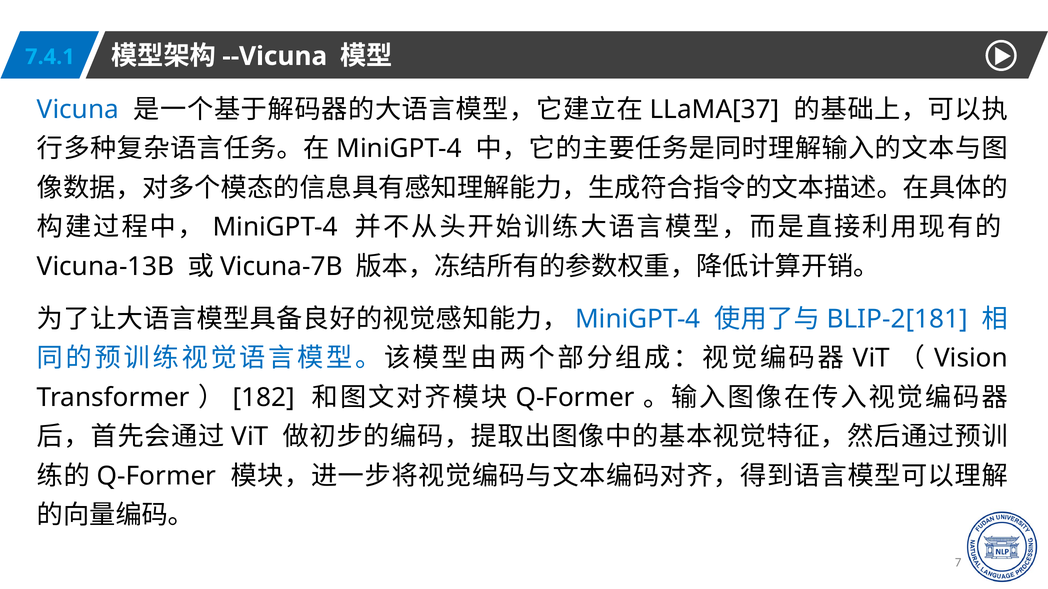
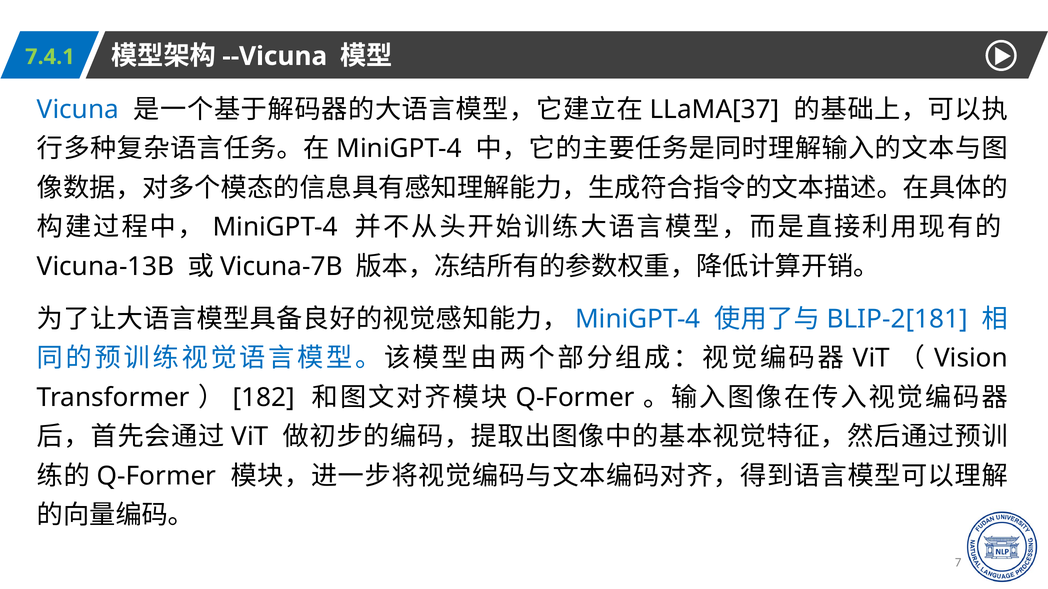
7.4.1 colour: light blue -> light green
